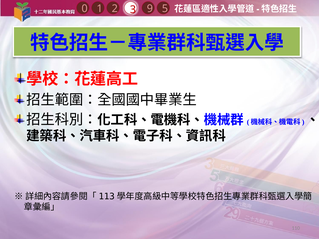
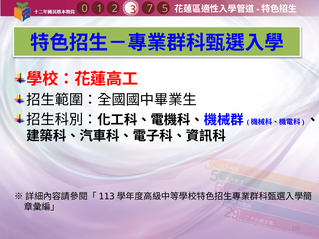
9: 9 -> 7
